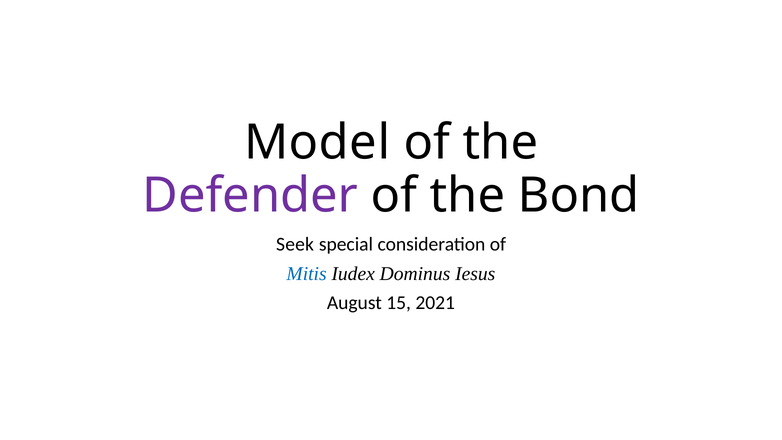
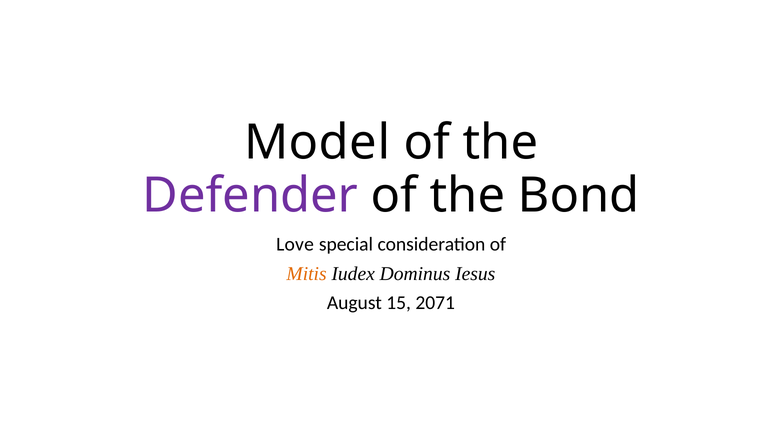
Seek: Seek -> Love
Mitis colour: blue -> orange
2021: 2021 -> 2071
